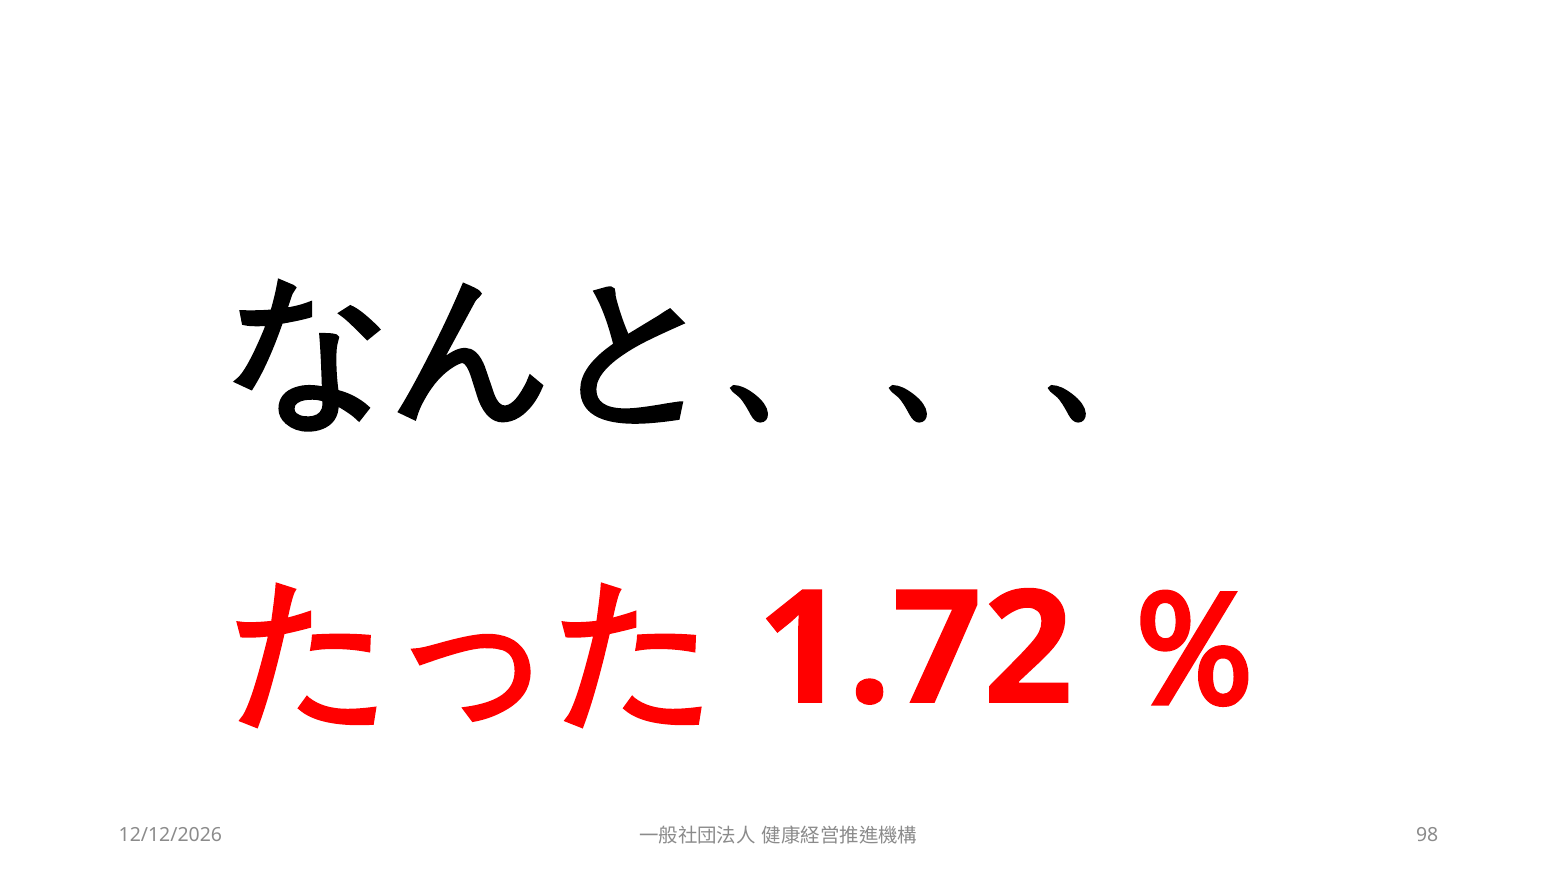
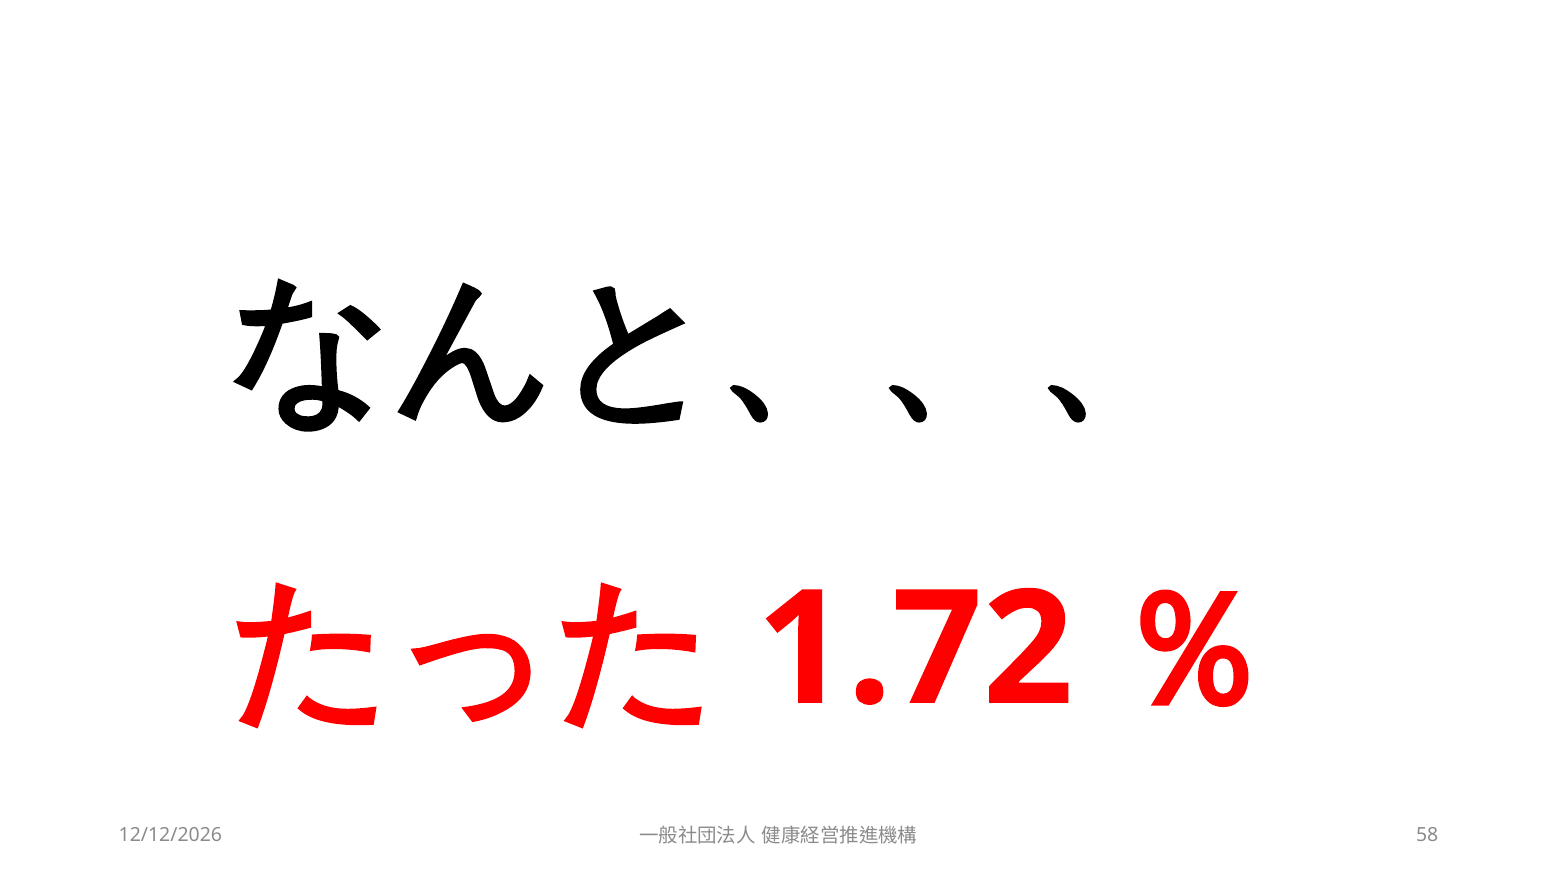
98: 98 -> 58
